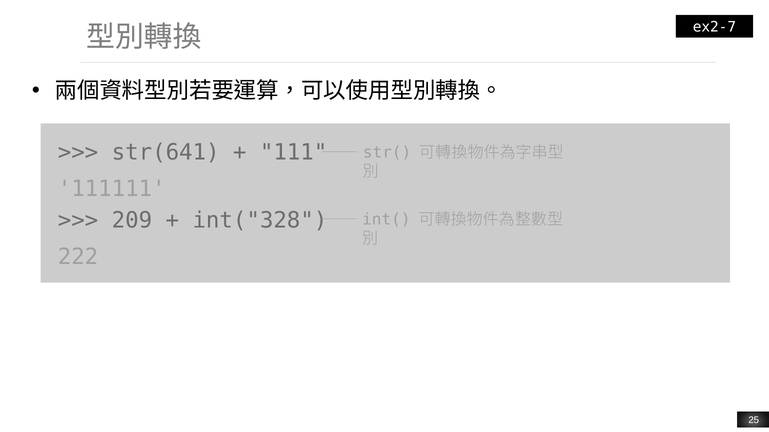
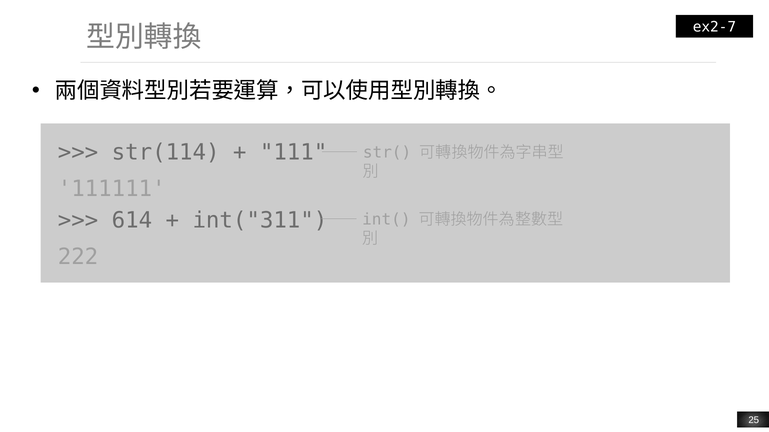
str(641: str(641 -> str(114
209: 209 -> 614
int("328: int("328 -> int("311
